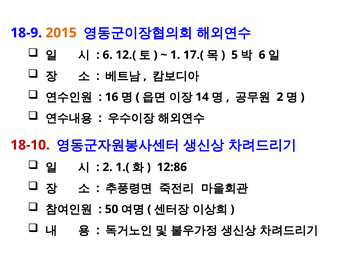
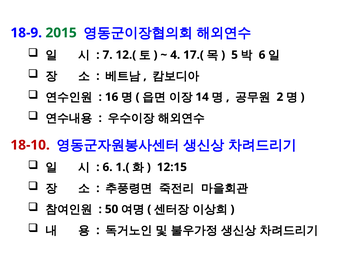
2015 colour: orange -> green
6 at (108, 55): 6 -> 7
1: 1 -> 4
2 at (108, 167): 2 -> 6
12:86: 12:86 -> 12:15
